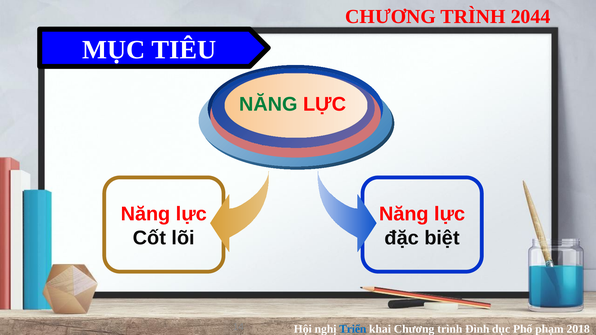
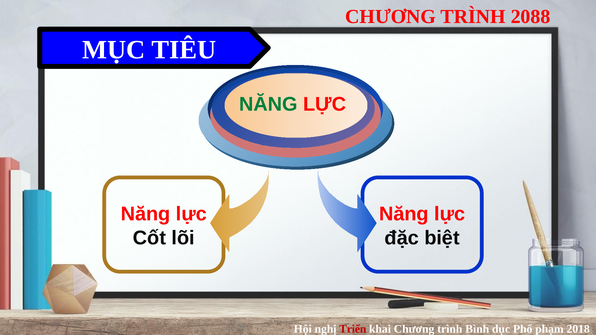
2044: 2044 -> 2088
Triển colour: blue -> red
Đình: Đình -> Bình
